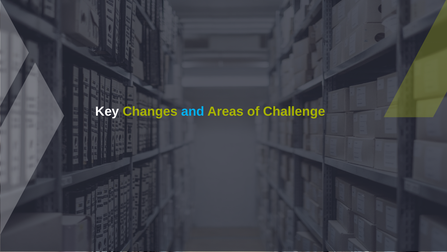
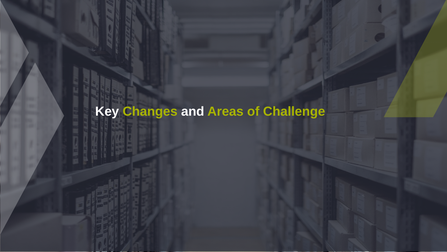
and colour: light blue -> white
